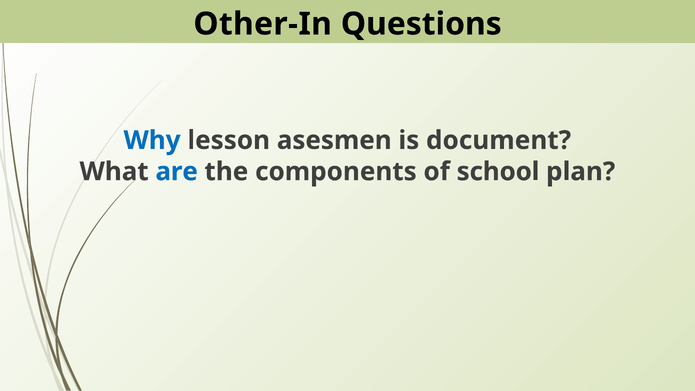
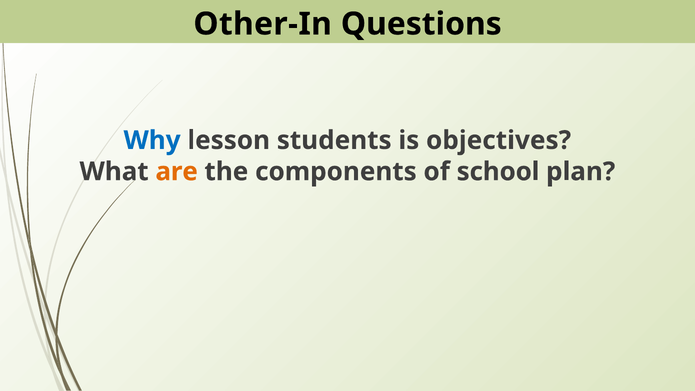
asesmen: asesmen -> students
document: document -> objectives
are colour: blue -> orange
